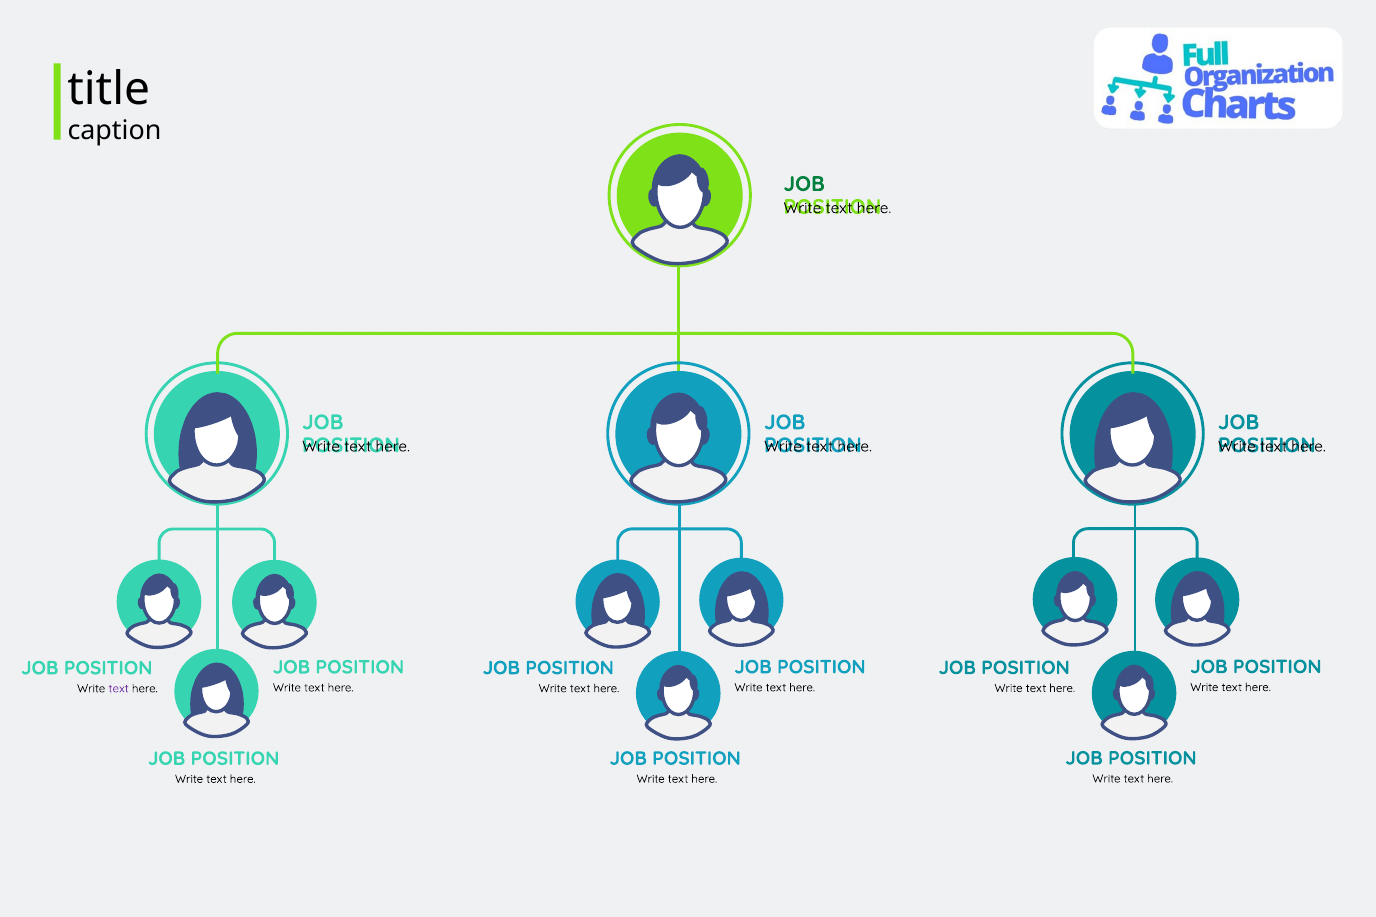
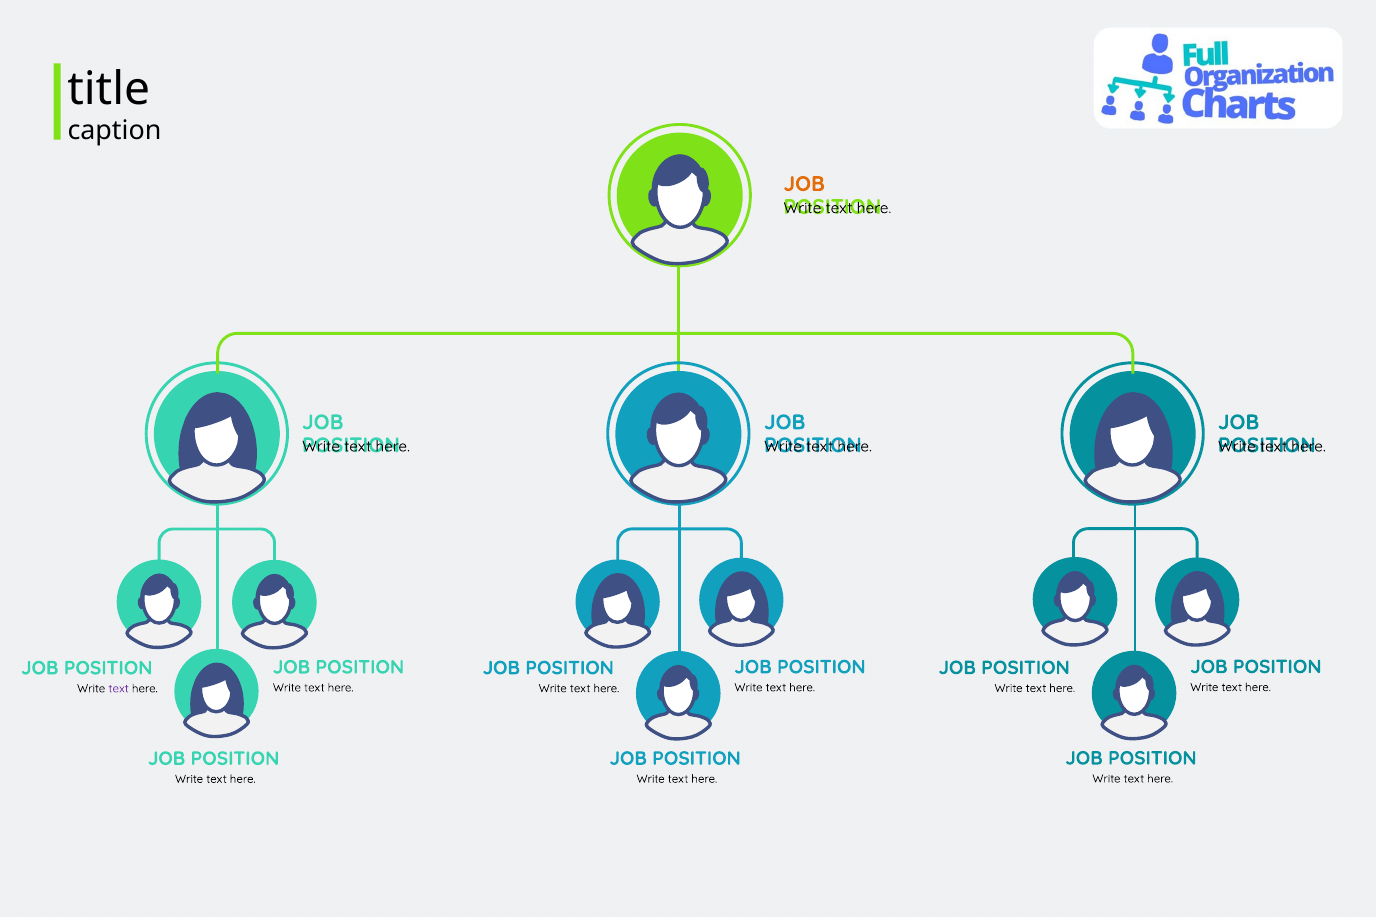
JOB at (804, 184) colour: green -> orange
